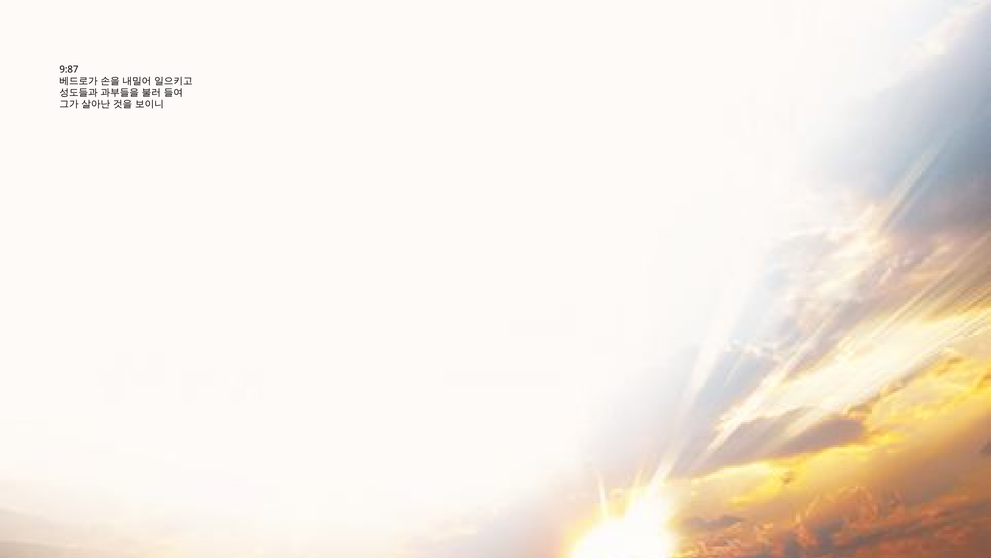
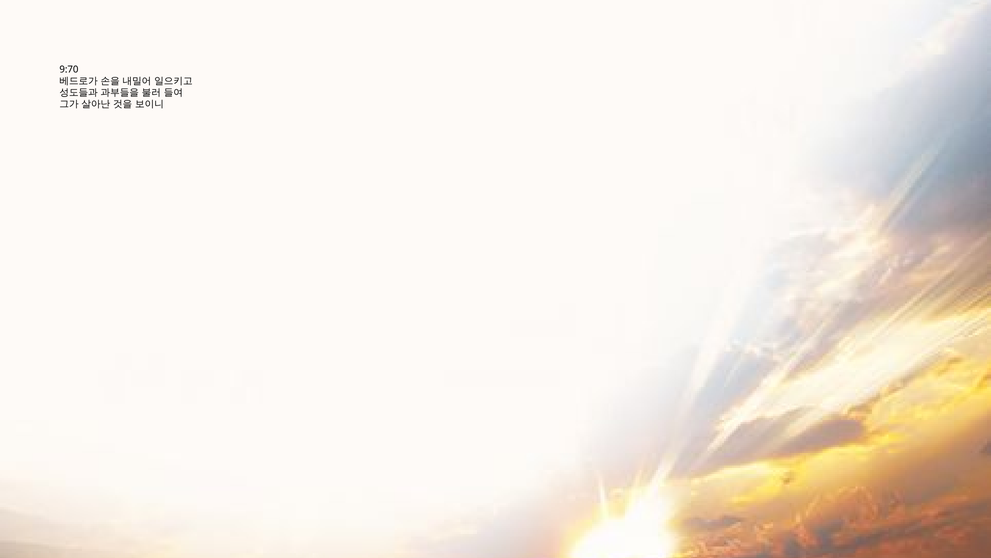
9:87: 9:87 -> 9:70
